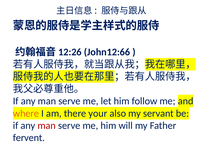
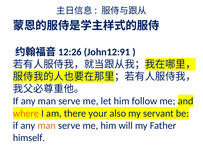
John12:66: John12:66 -> John12:91
man at (47, 125) colour: red -> orange
fervent: fervent -> himself
